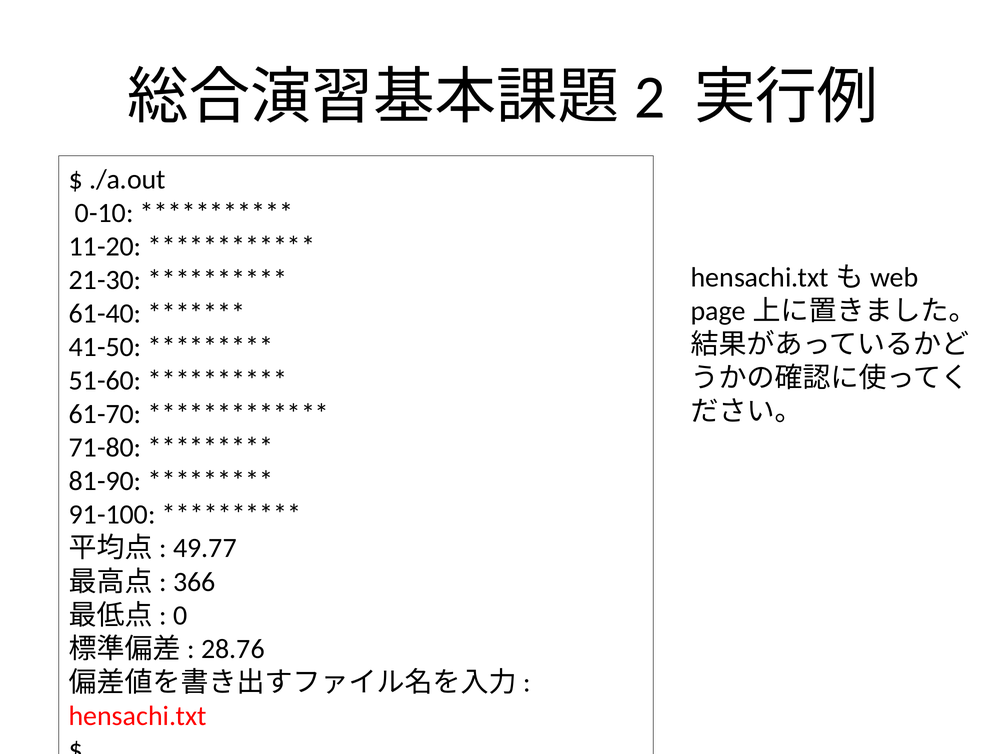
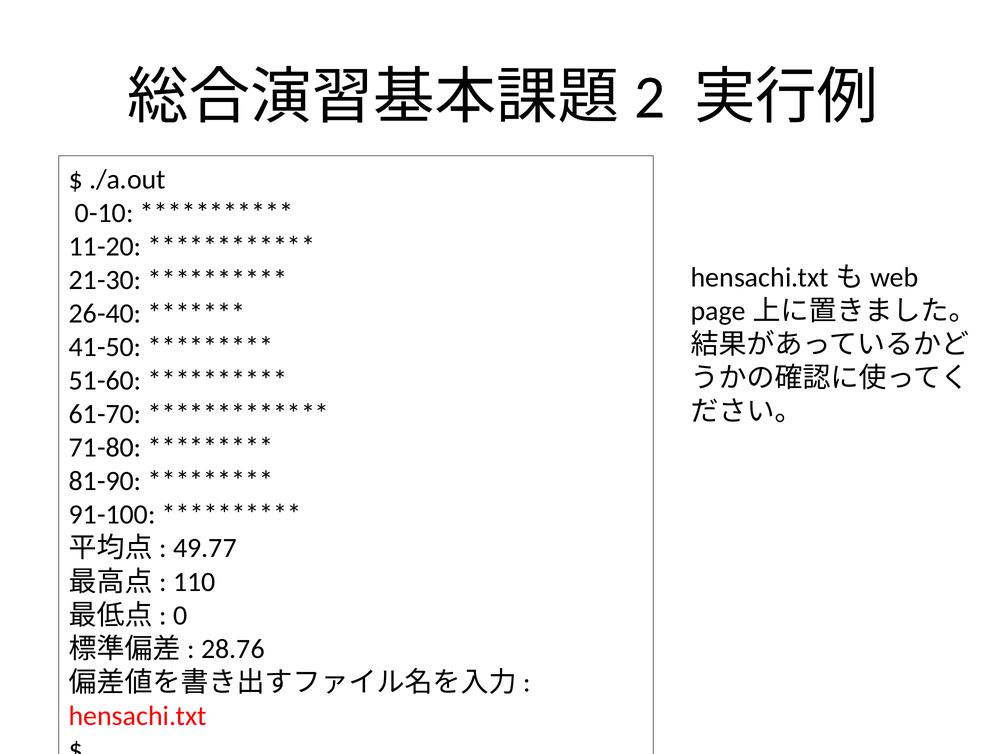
61-40: 61-40 -> 26-40
366: 366 -> 110
